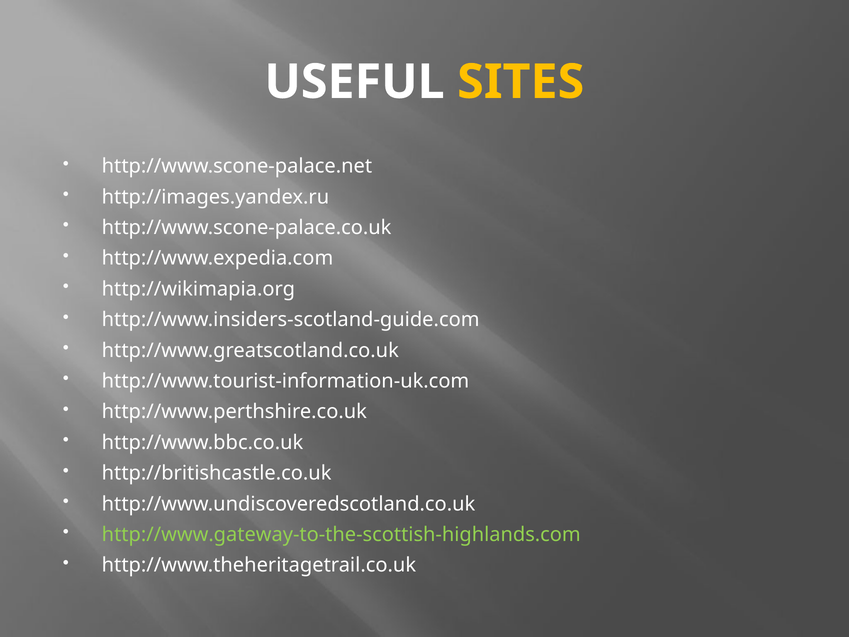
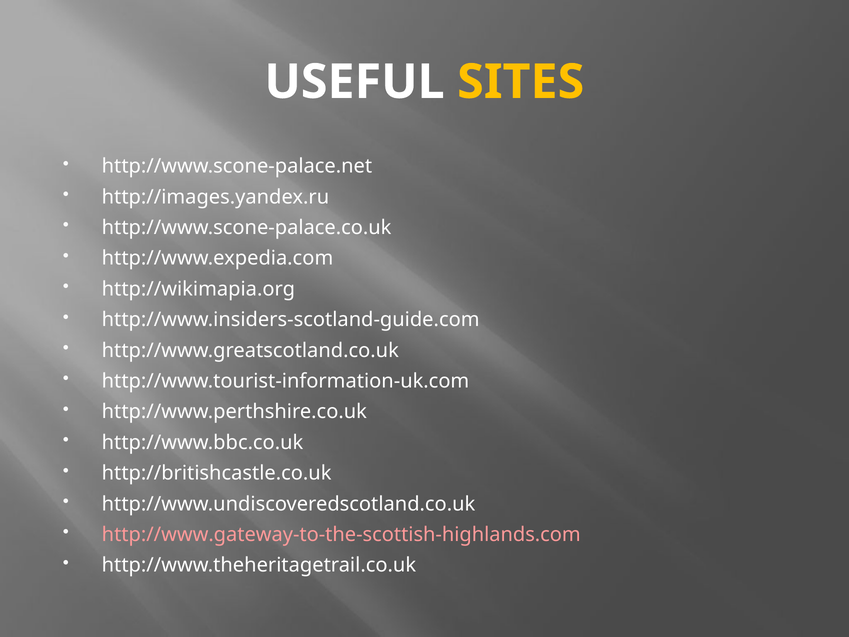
http://www.gateway-to-the-scottish-highlands.com colour: light green -> pink
